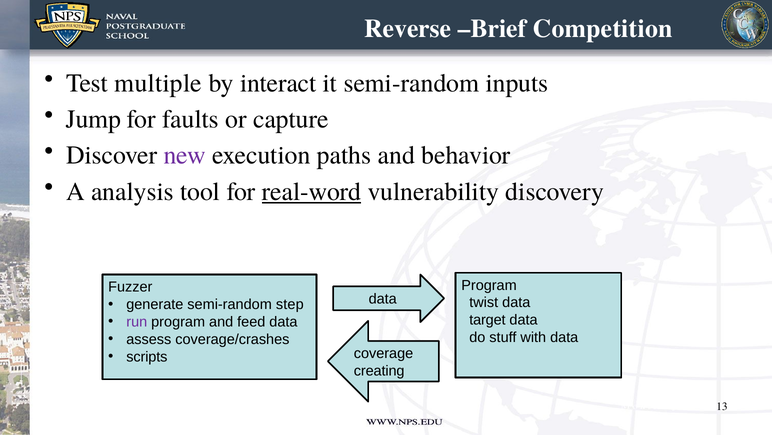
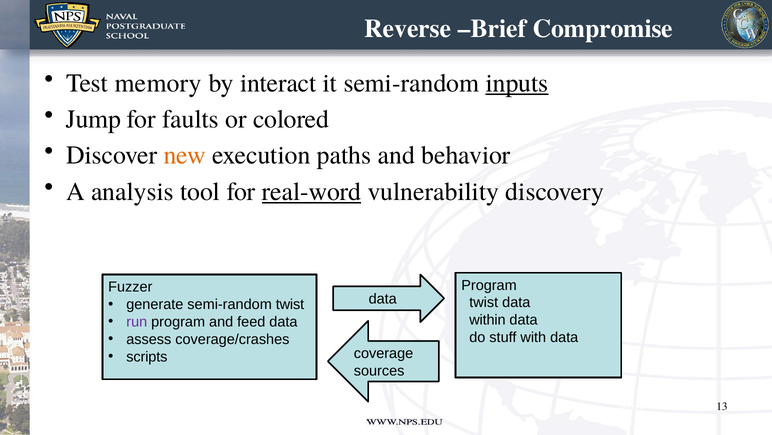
Competition: Competition -> Compromise
multiple: multiple -> memory
inputs underline: none -> present
capture: capture -> colored
new colour: purple -> orange
semi-random step: step -> twist
target: target -> within
creating: creating -> sources
